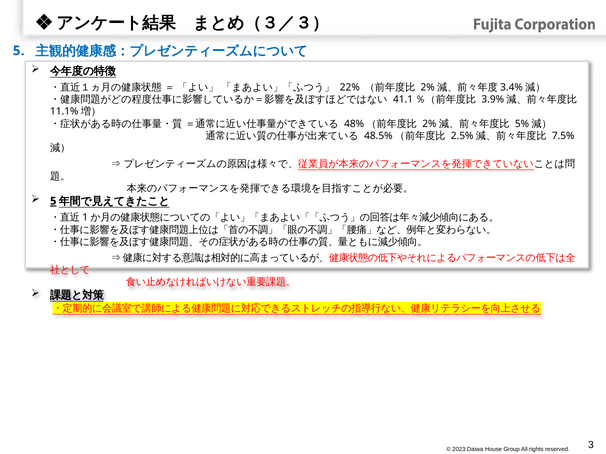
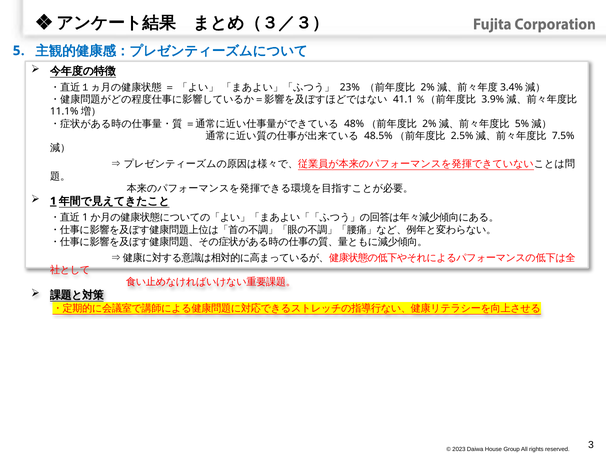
22%: 22% -> 23%
5 at (53, 201): 5 -> 1
